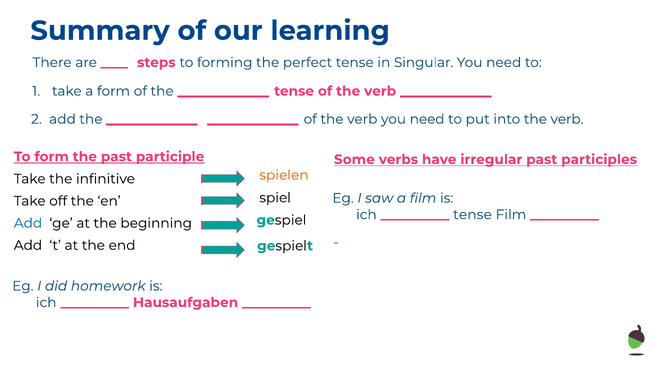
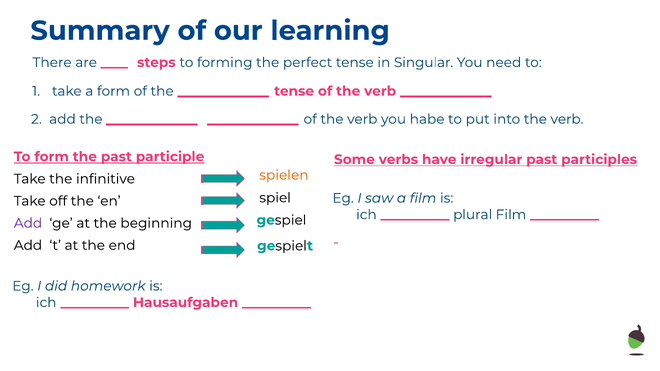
verb you need: need -> habe
tense at (473, 215): tense -> plural
Add at (28, 223) colour: blue -> purple
